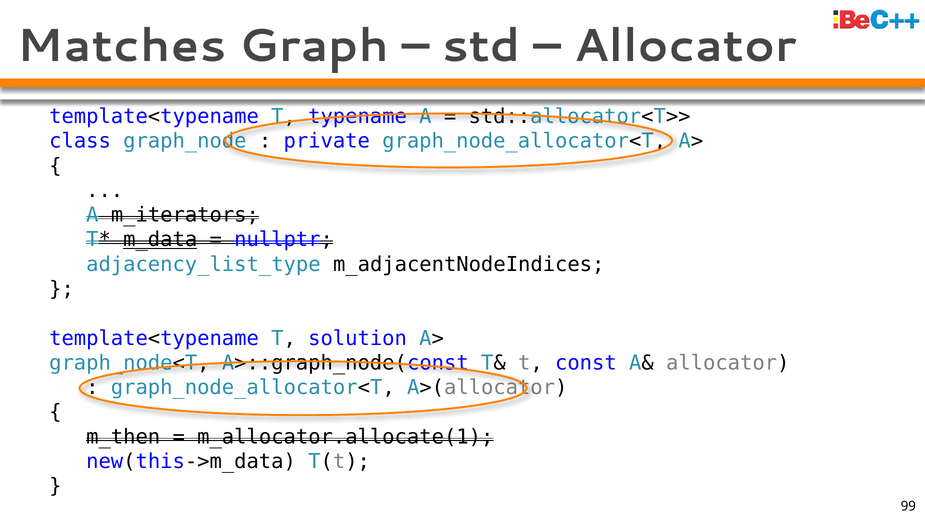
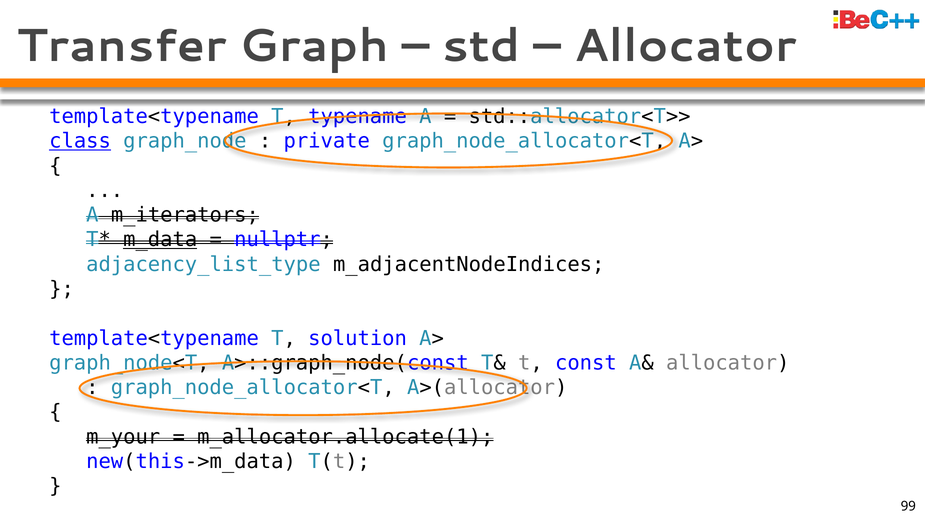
Matches: Matches -> Transfer
class underline: none -> present
m_then: m_then -> m_your
